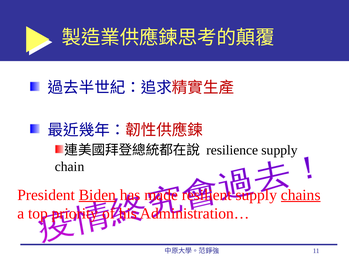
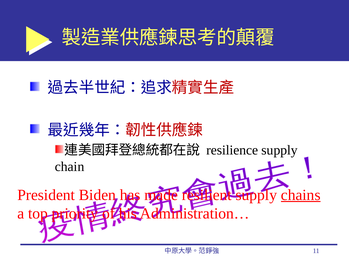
Biden underline: present -> none
